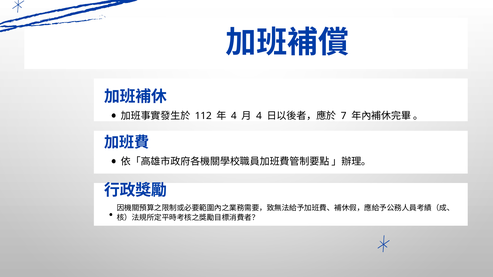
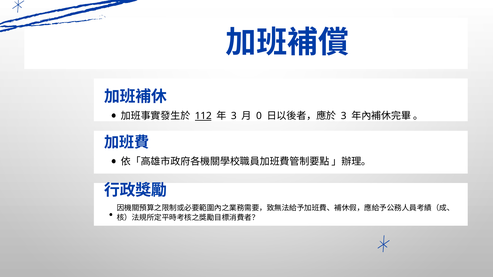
112 underline: none -> present
4 at (234, 116): 4 -> 3
4 at (259, 116): 4 -> 0
7 at (344, 116): 7 -> 3
